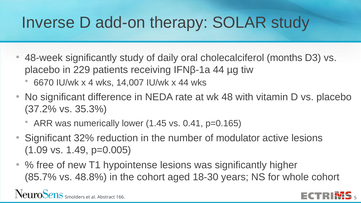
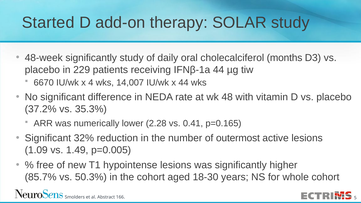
Inverse: Inverse -> Started
1.45: 1.45 -> 2.28
modulator: modulator -> outermost
48.8%: 48.8% -> 50.3%
